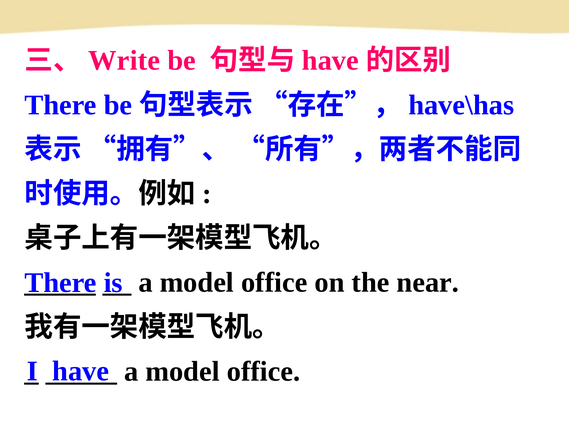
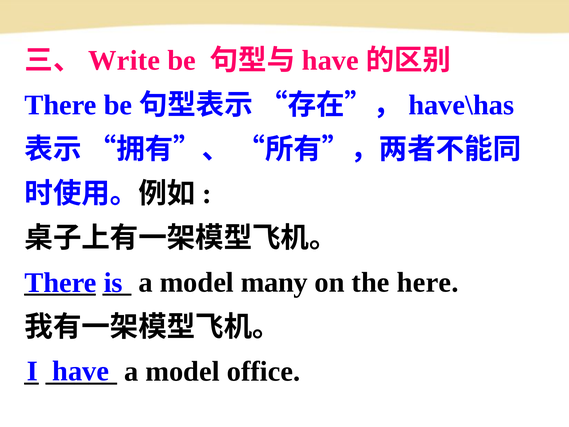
office at (274, 282): office -> many
near: near -> here
